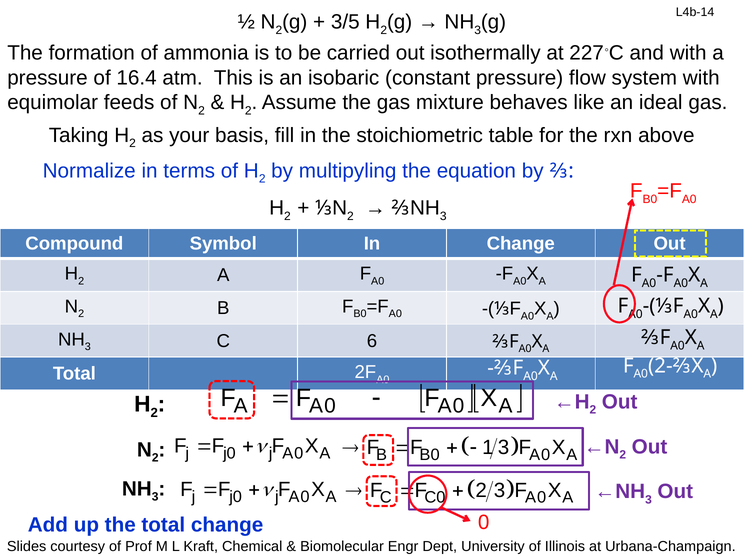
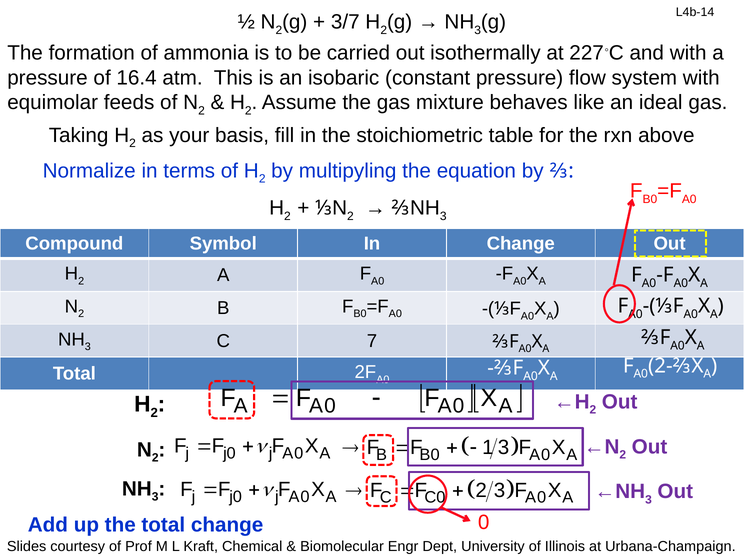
3/5: 3/5 -> 3/7
6: 6 -> 7
